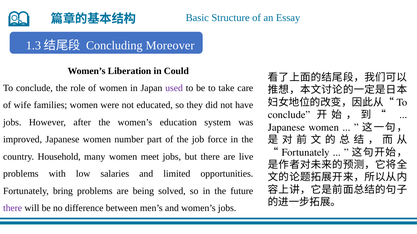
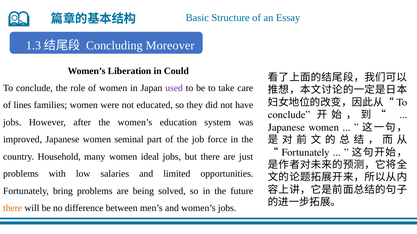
wife: wife -> lines
number: number -> seminal
meet: meet -> ideal
live: live -> just
there at (13, 209) colour: purple -> orange
